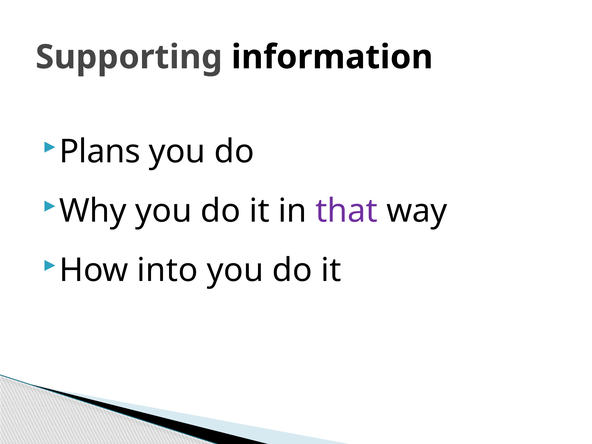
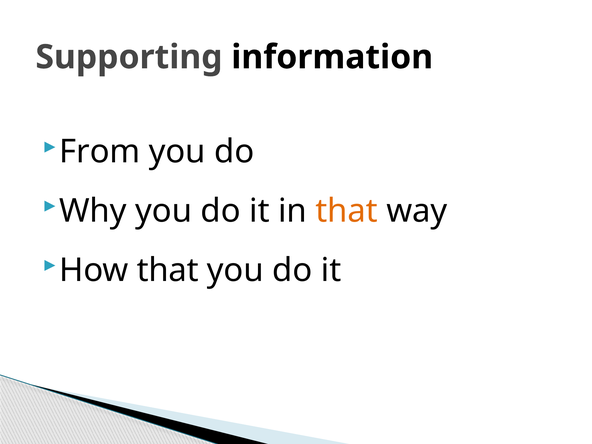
Plans: Plans -> From
that at (347, 211) colour: purple -> orange
How into: into -> that
